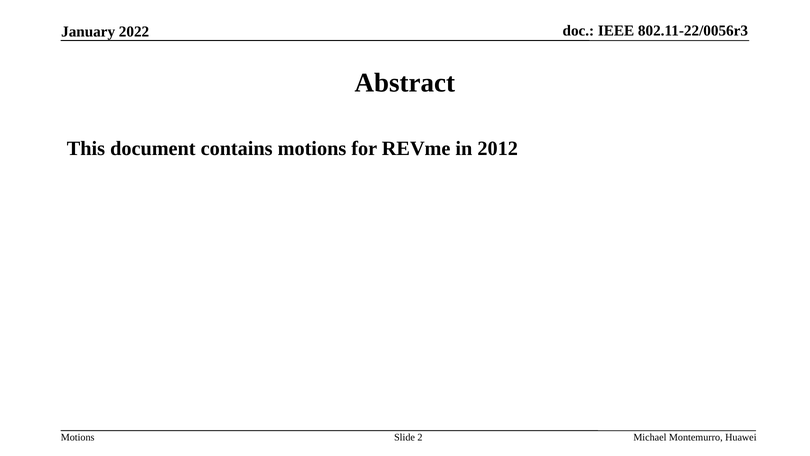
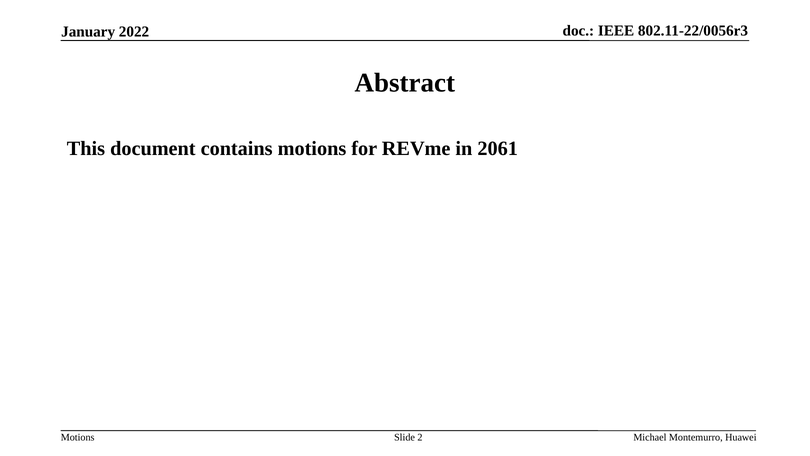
2012: 2012 -> 2061
